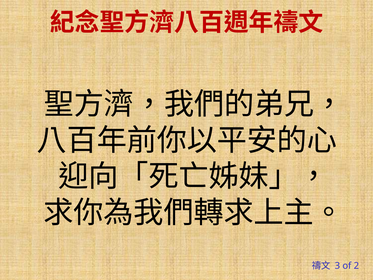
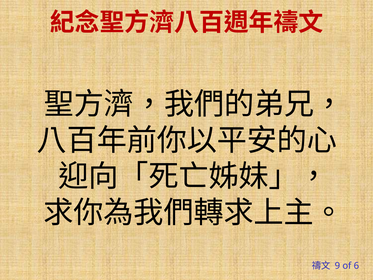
3: 3 -> 9
2: 2 -> 6
